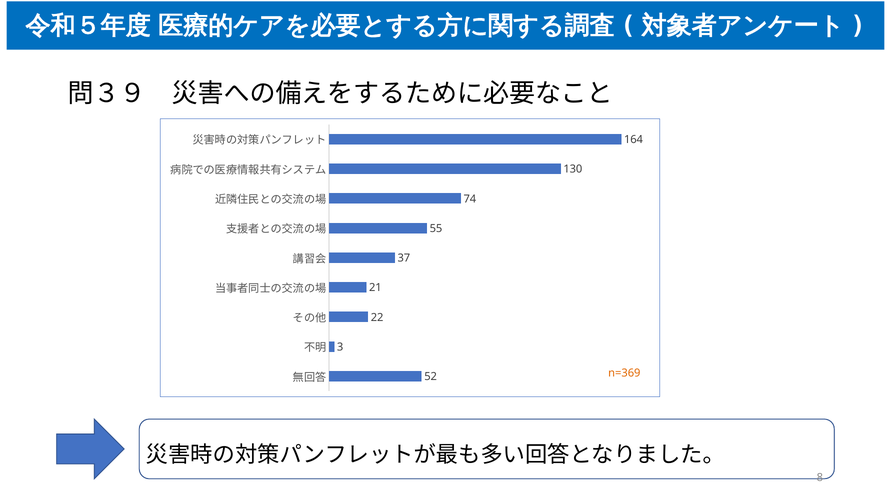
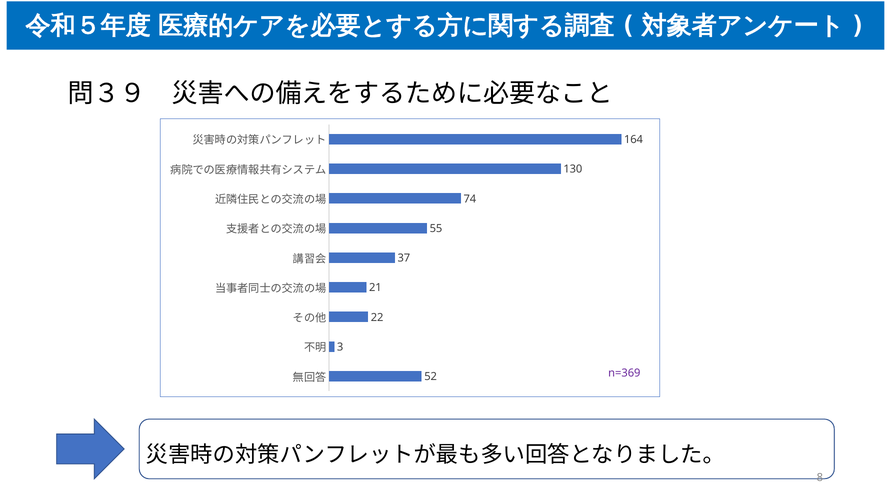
n=369 colour: orange -> purple
